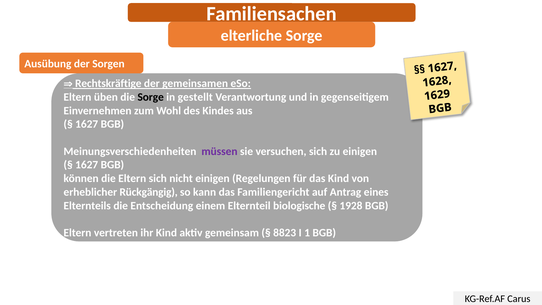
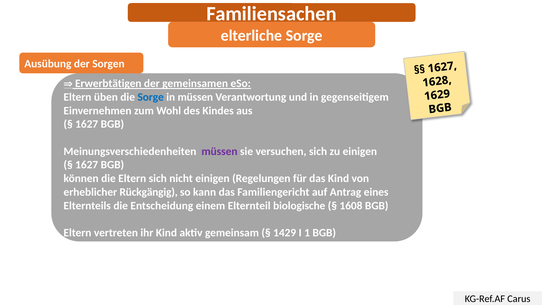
Rechtskräftige: Rechtskräftige -> Erwerbtätigen
Sorge at (151, 97) colour: black -> blue
in gestellt: gestellt -> müssen
1928: 1928 -> 1608
8823: 8823 -> 1429
